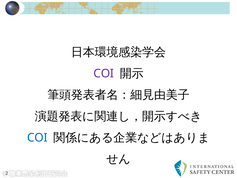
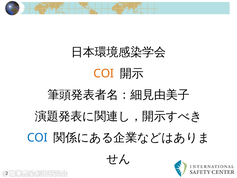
COI at (104, 73) colour: purple -> orange
